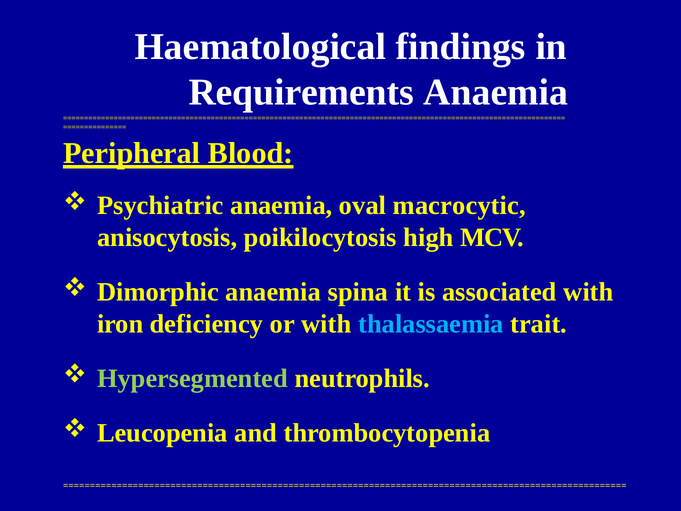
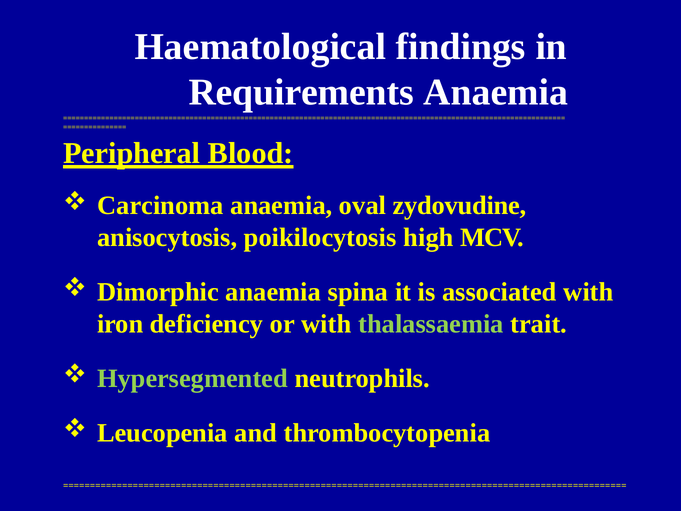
Psychiatric: Psychiatric -> Carcinoma
macrocytic: macrocytic -> zydovudine
thalassaemia colour: light blue -> light green
